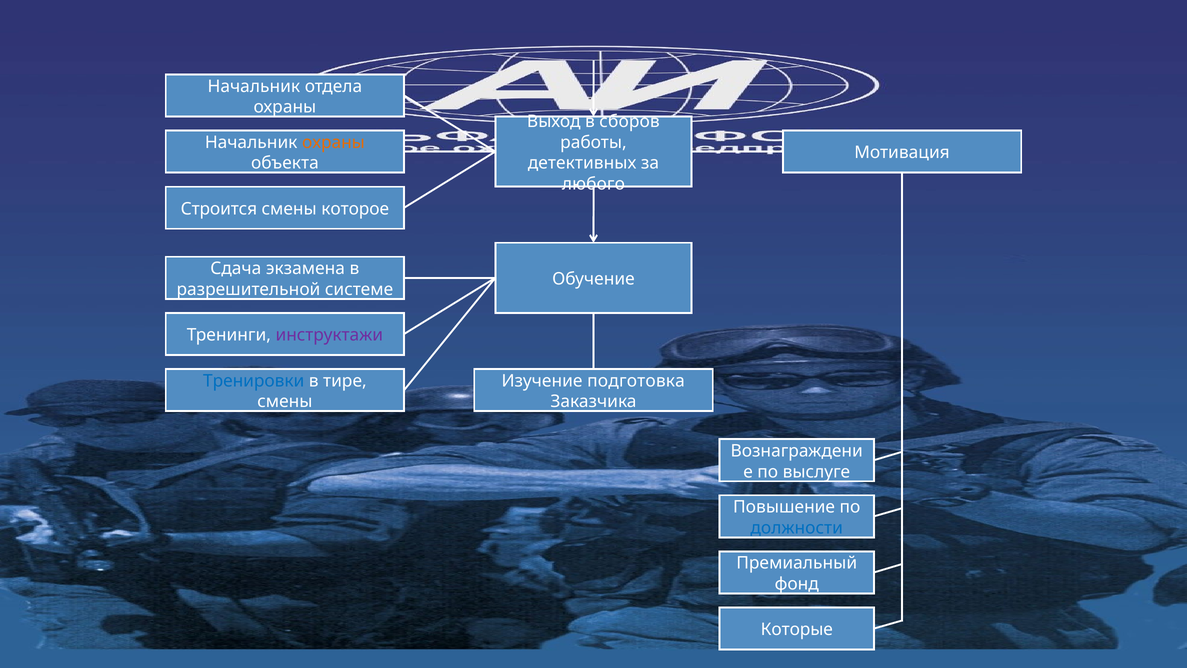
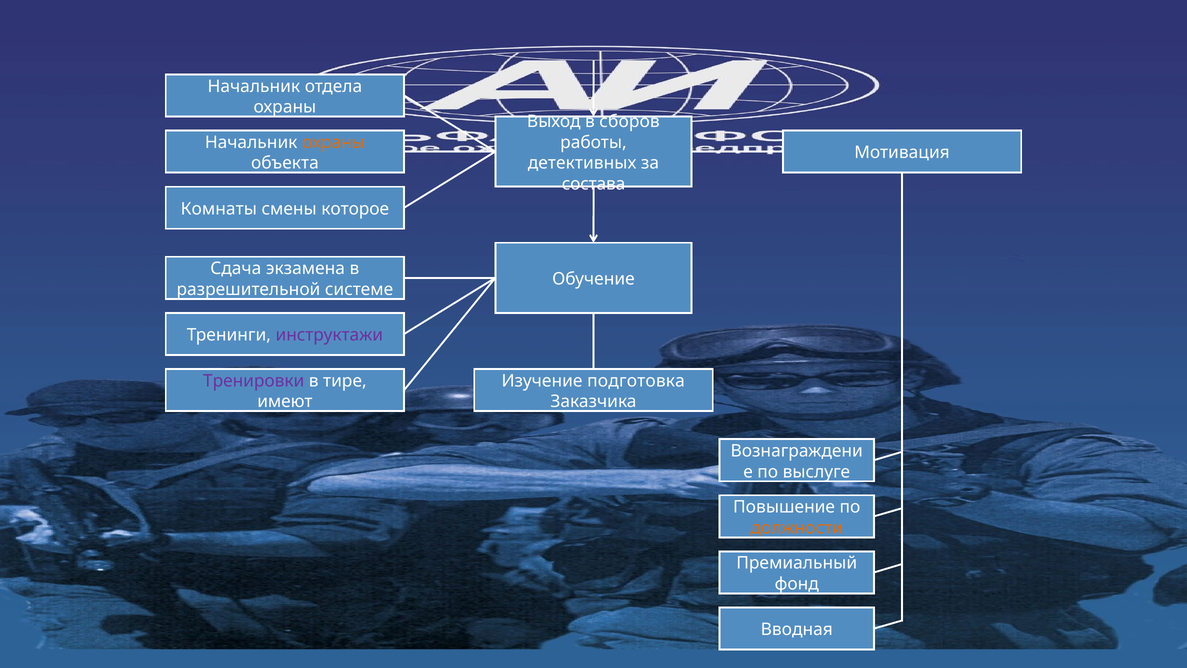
любого: любого -> состава
Строится: Строится -> Комнаты
Тренировки colour: blue -> purple
смены at (285, 402): смены -> имеют
должности colour: blue -> orange
Которые: Которые -> Вводная
